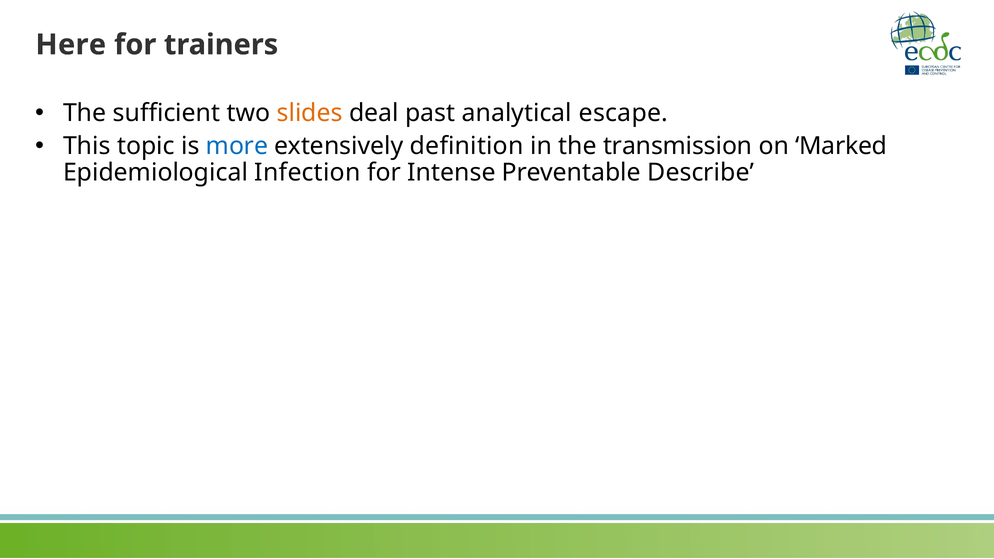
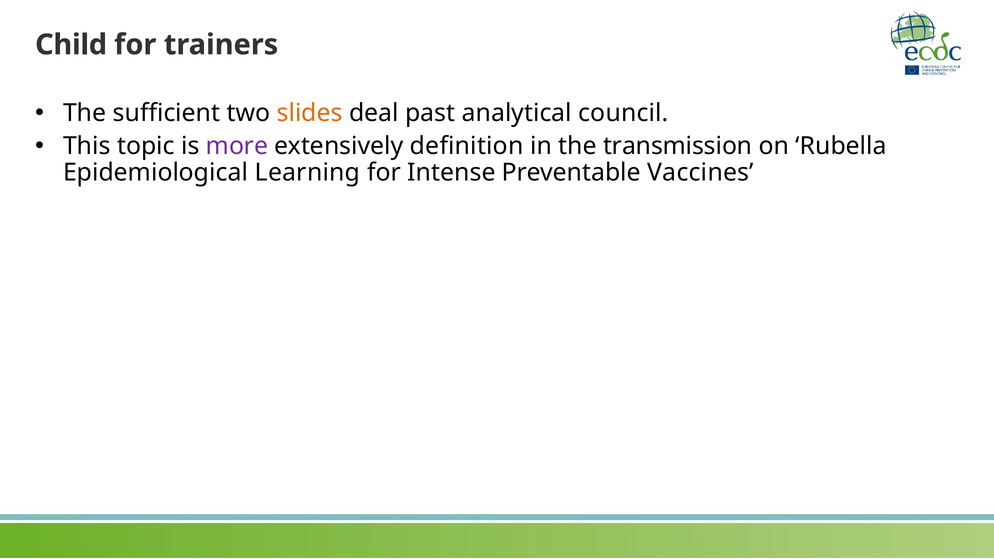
Here: Here -> Child
escape: escape -> council
more colour: blue -> purple
Marked: Marked -> Rubella
Infection: Infection -> Learning
Describe: Describe -> Vaccines
